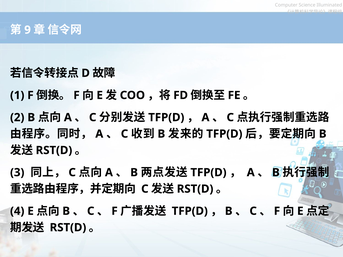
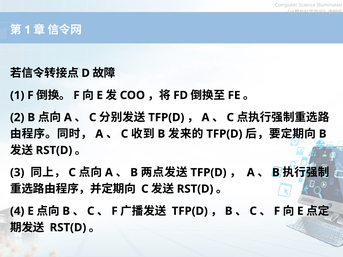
9 at (28, 30): 9 -> 1
